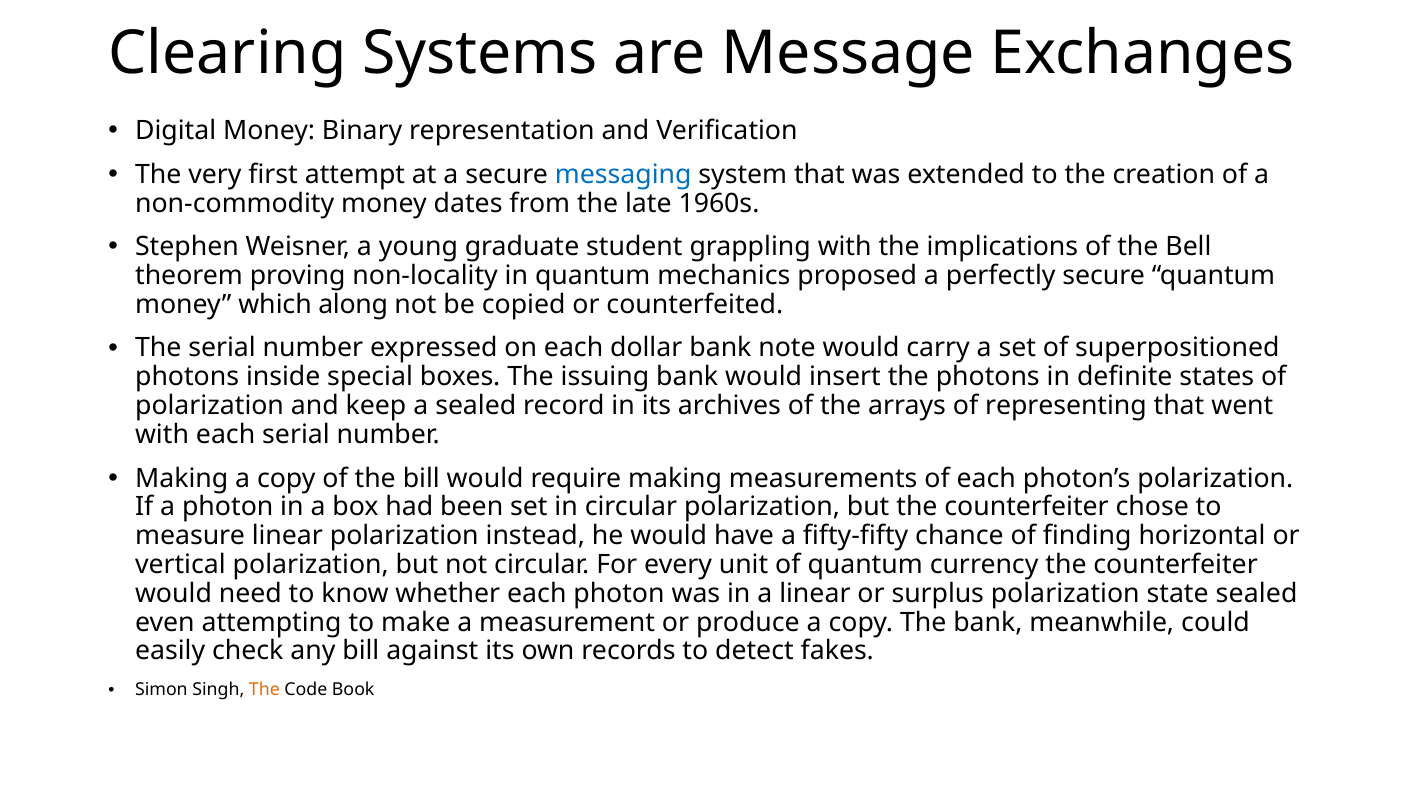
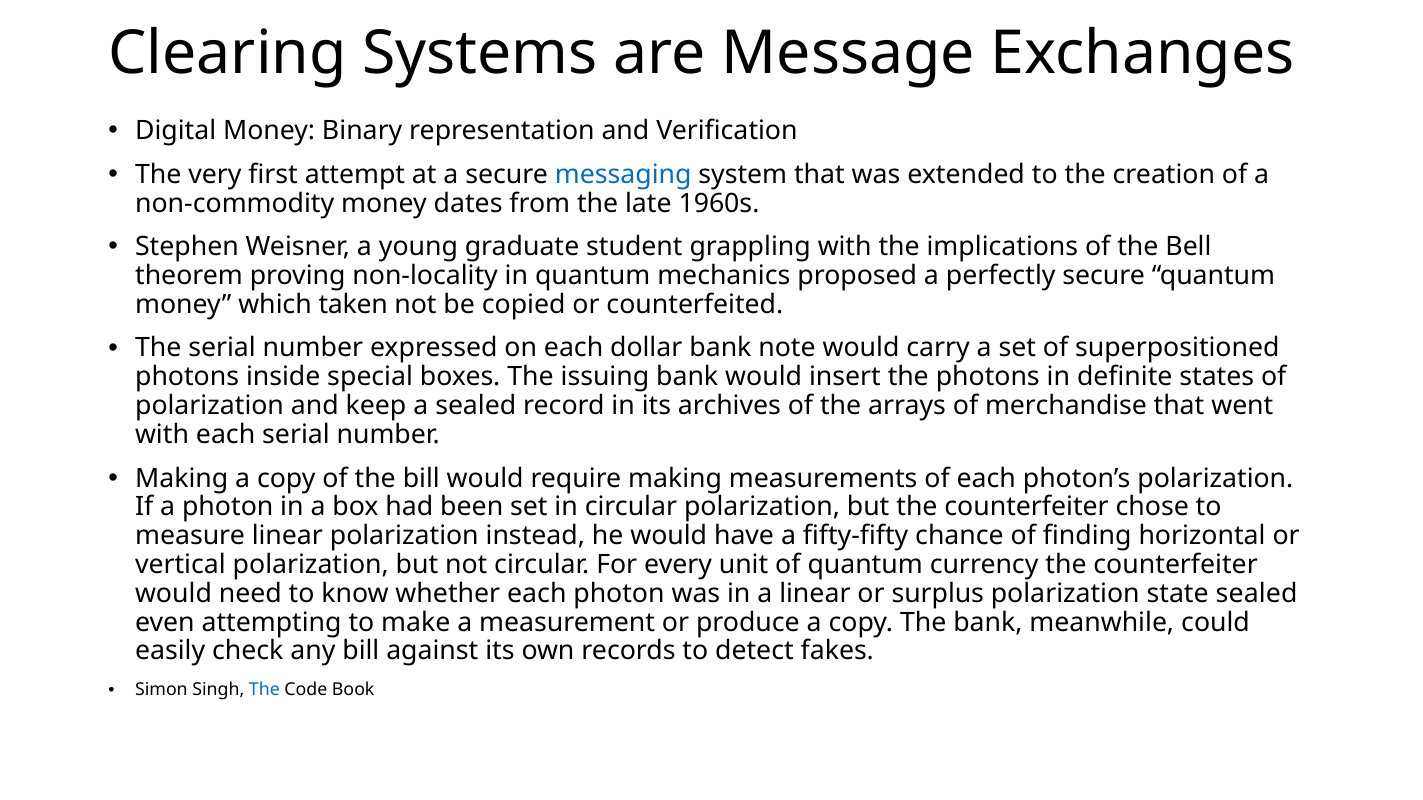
along: along -> taken
representing: representing -> merchandise
The at (264, 690) colour: orange -> blue
